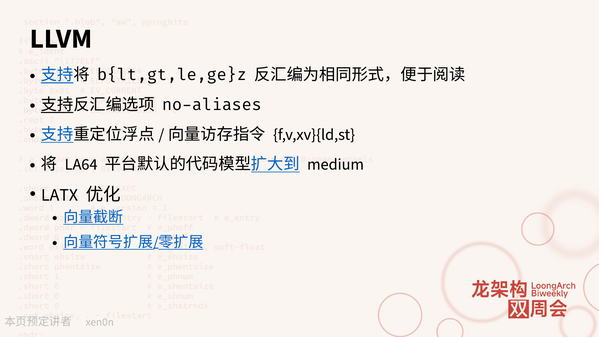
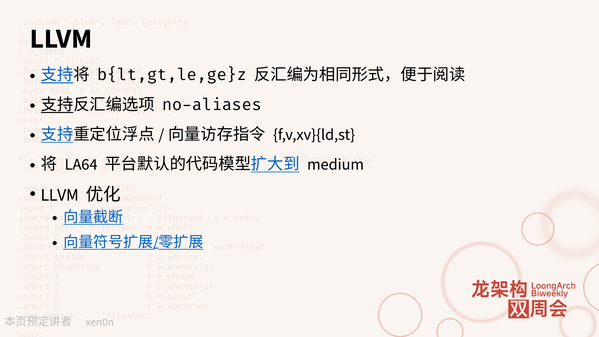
LATX at (59, 195): LATX -> LLVM
